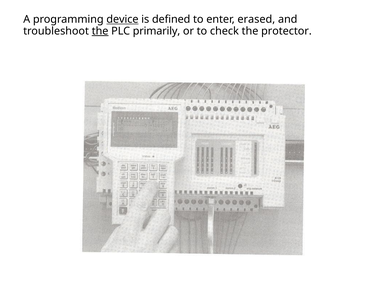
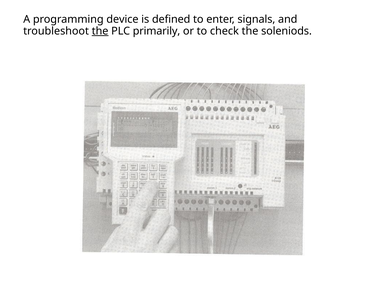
device underline: present -> none
erased: erased -> signals
protector: protector -> soleniods
